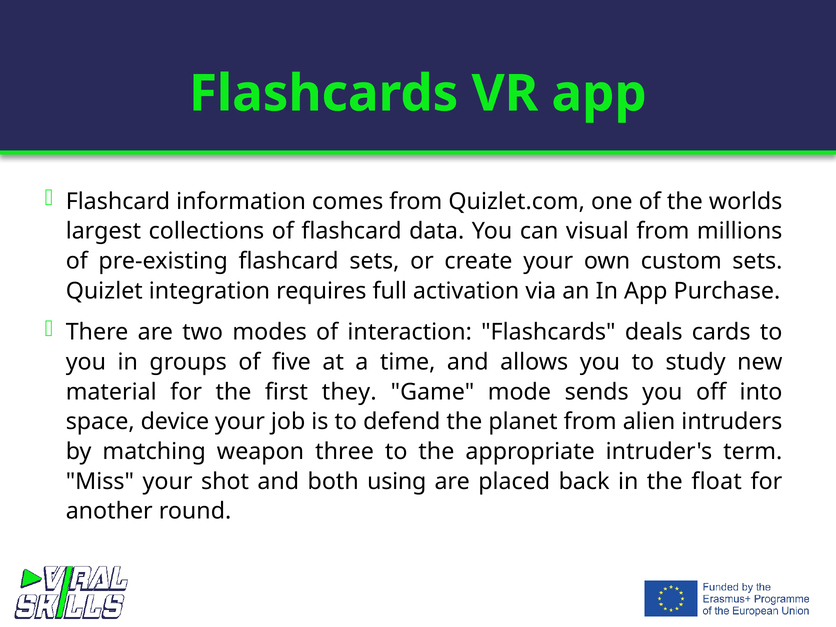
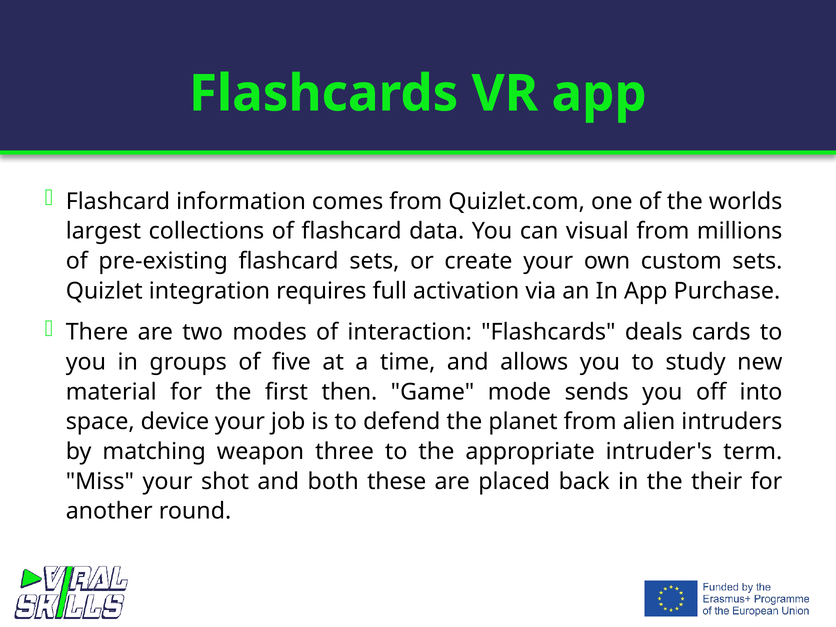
they: they -> then
using: using -> these
float: float -> their
